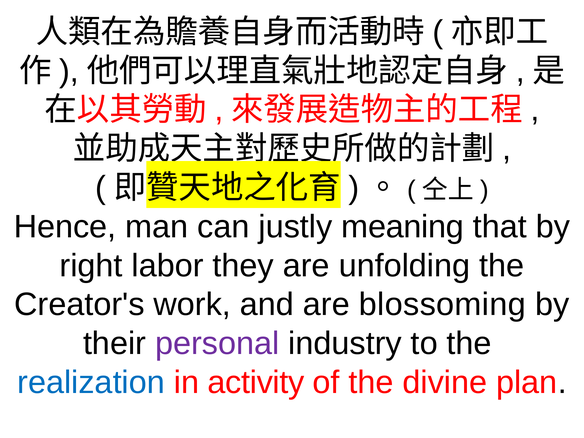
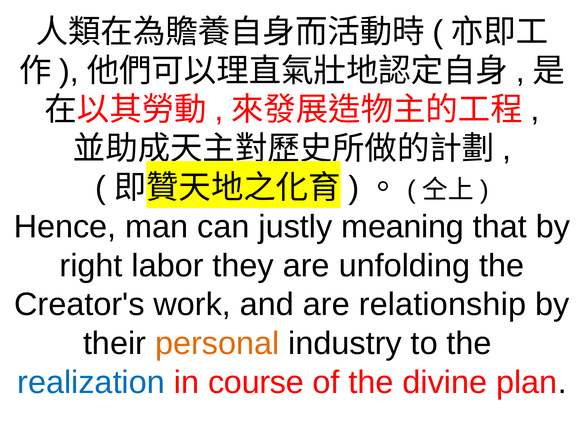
blossoming: blossoming -> relationship
personal colour: purple -> orange
activity: activity -> course
